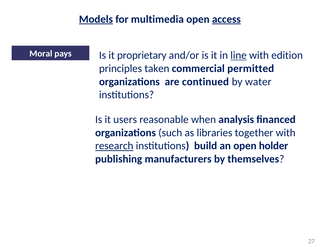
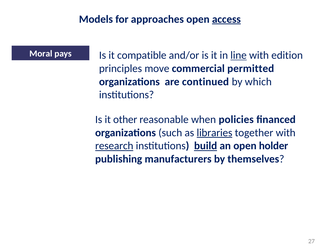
Models underline: present -> none
multimedia: multimedia -> approaches
proprietary: proprietary -> compatible
taken: taken -> move
water: water -> which
users: users -> other
analysis: analysis -> policies
libraries underline: none -> present
build underline: none -> present
